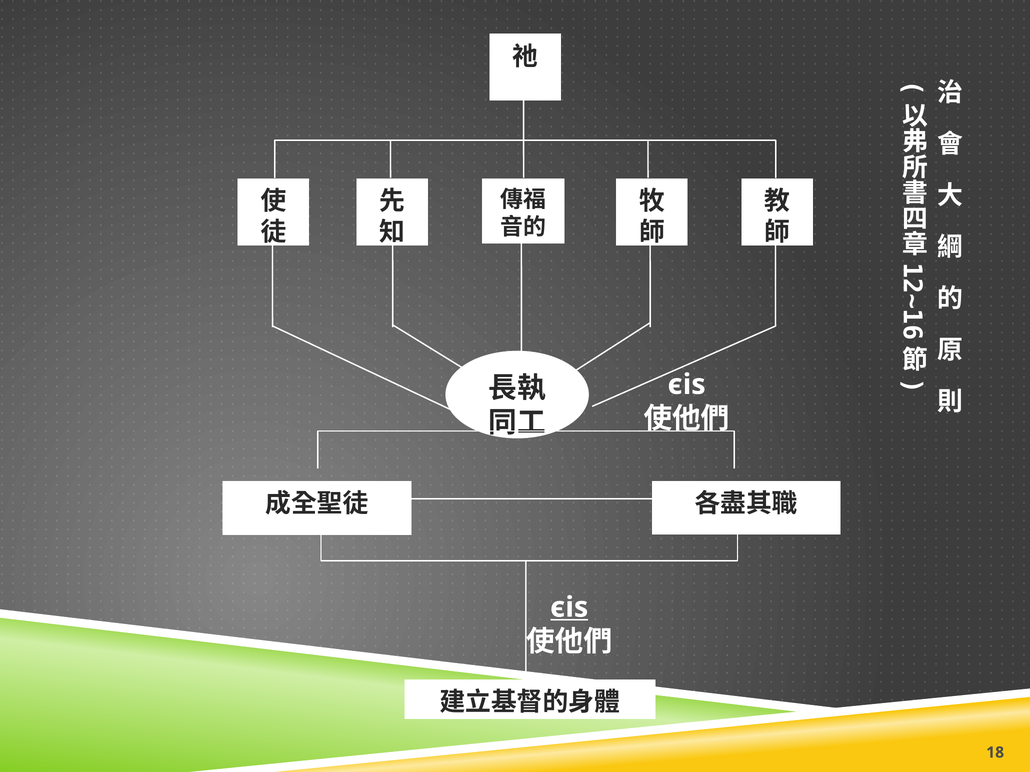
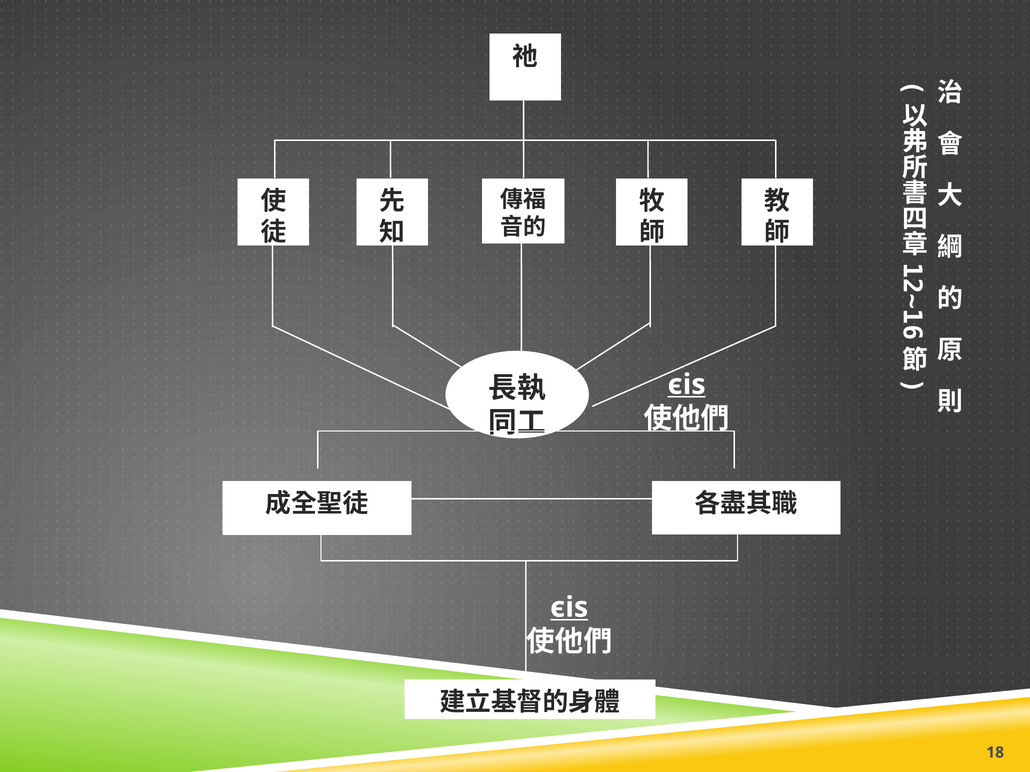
єіѕ at (687, 385) underline: none -> present
